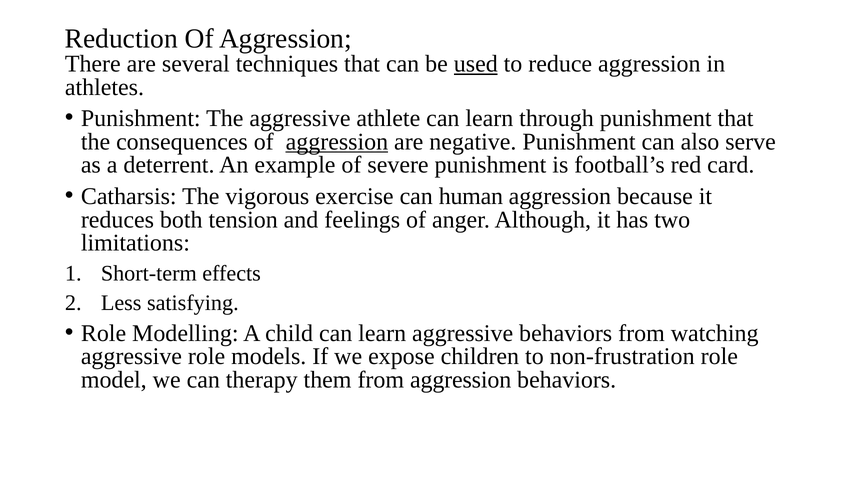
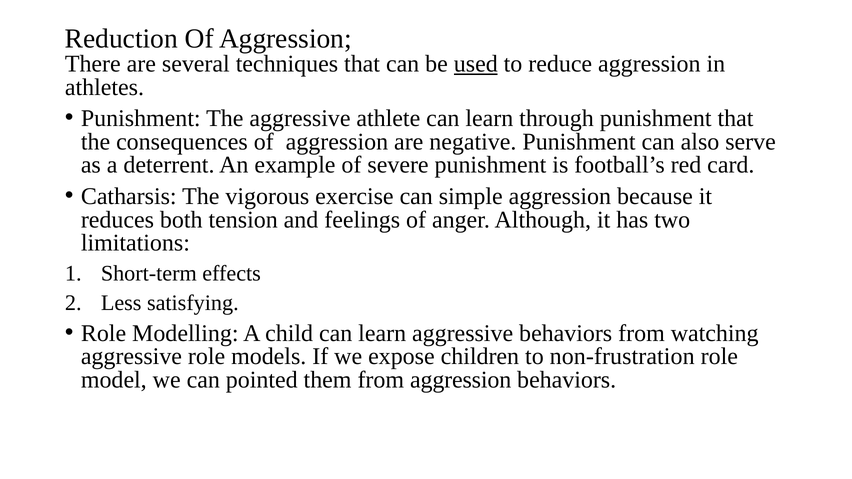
aggression at (337, 142) underline: present -> none
human: human -> simple
therapy: therapy -> pointed
